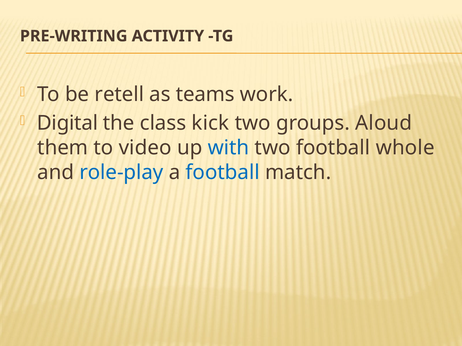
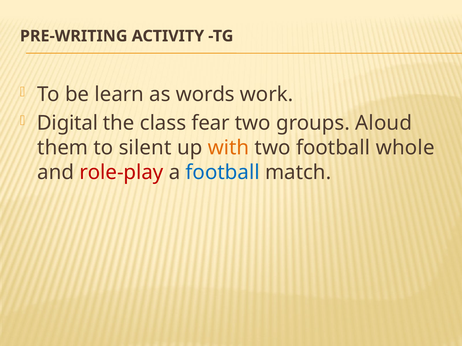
retell: retell -> learn
teams: teams -> words
kick: kick -> fear
video: video -> silent
with colour: blue -> orange
role-play colour: blue -> red
